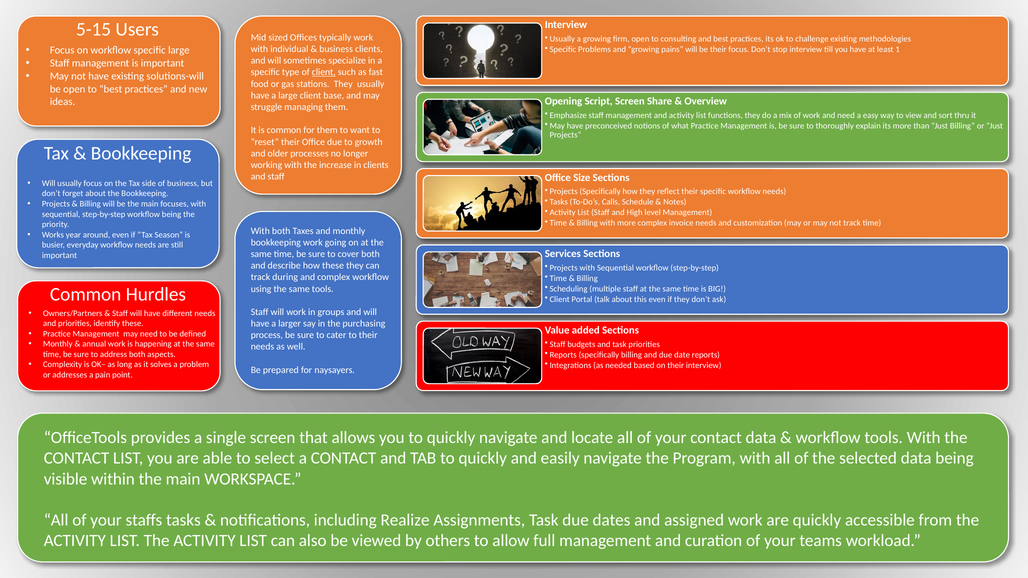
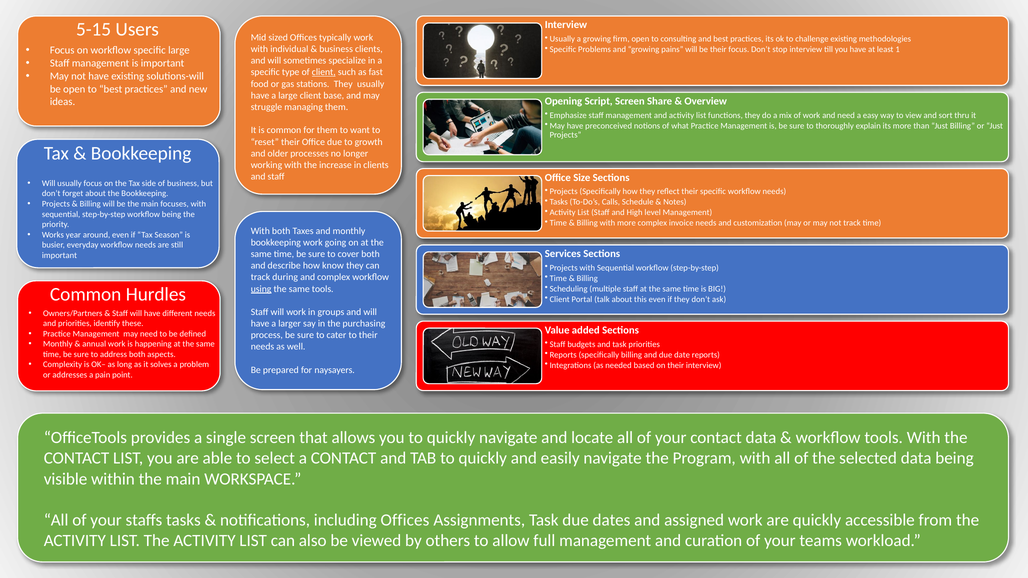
how these: these -> know
using underline: none -> present
including Realize: Realize -> Offices
